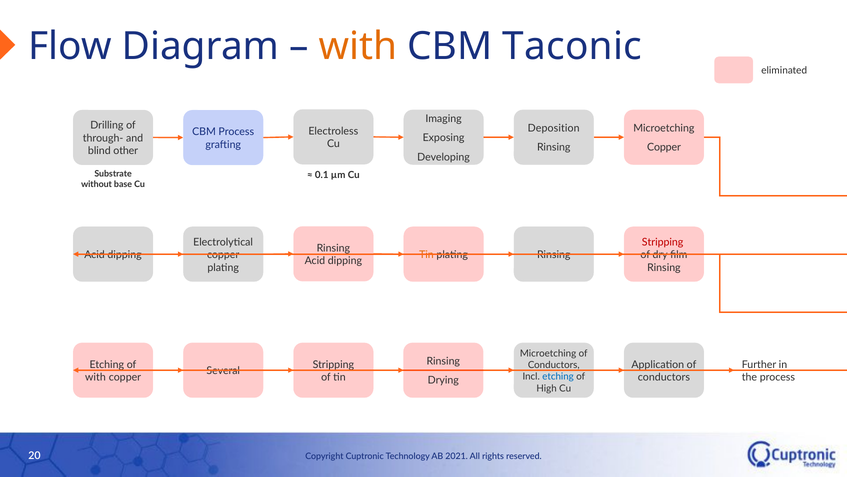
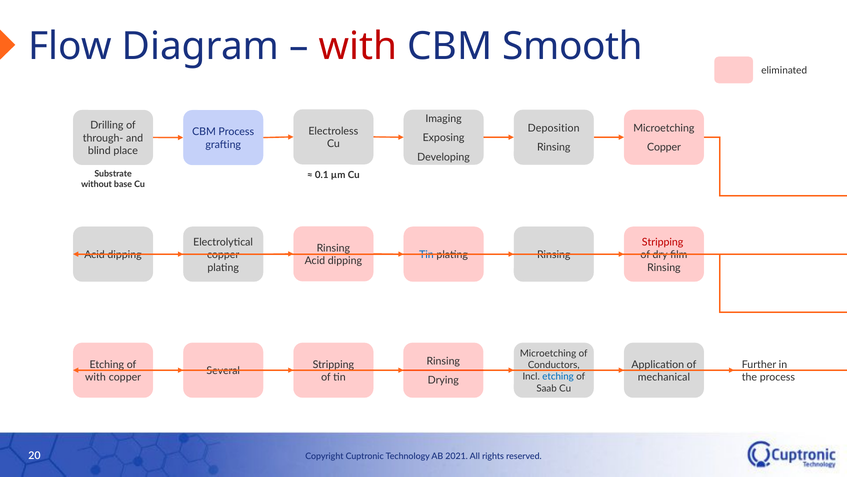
with at (358, 46) colour: orange -> red
Taconic: Taconic -> Smooth
other: other -> place
Tin at (426, 255) colour: orange -> blue
conductors at (664, 377): conductors -> mechanical
High: High -> Saab
